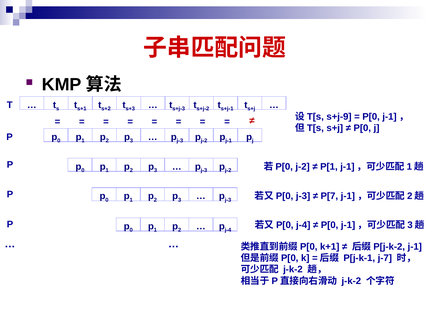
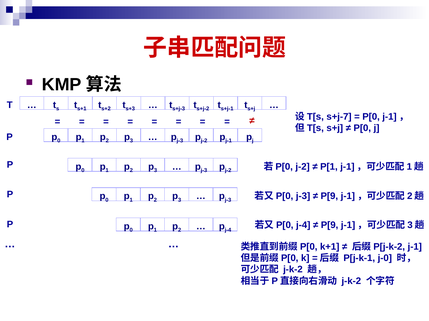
s+j-9: s+j-9 -> s+j-7
P[7 at (329, 197): P[7 -> P[9
P[0 at (330, 225): P[0 -> P[9
j-7: j-7 -> j-0
